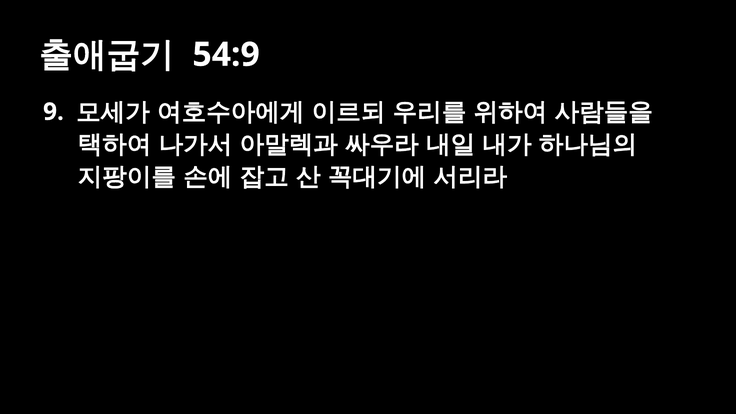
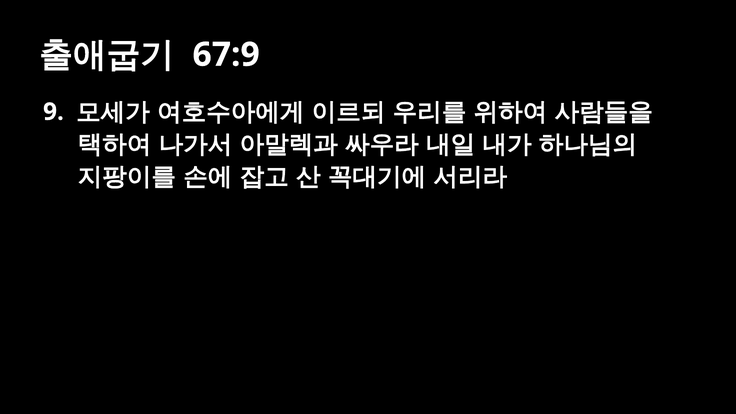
54:9: 54:9 -> 67:9
